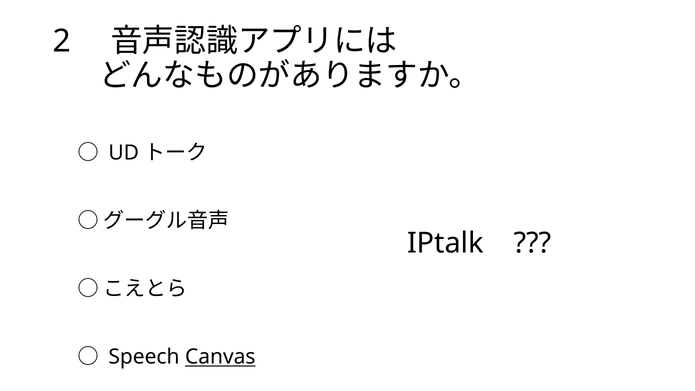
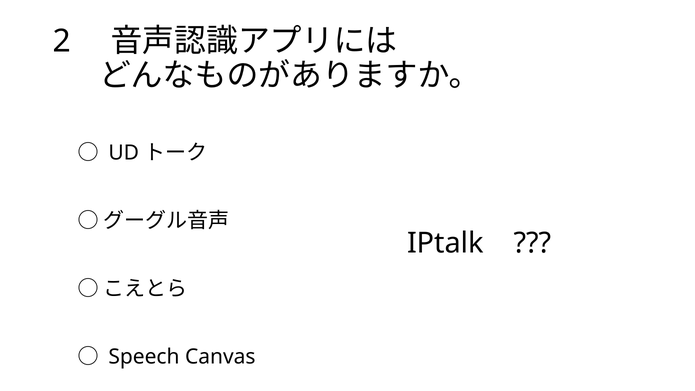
Canvas underline: present -> none
